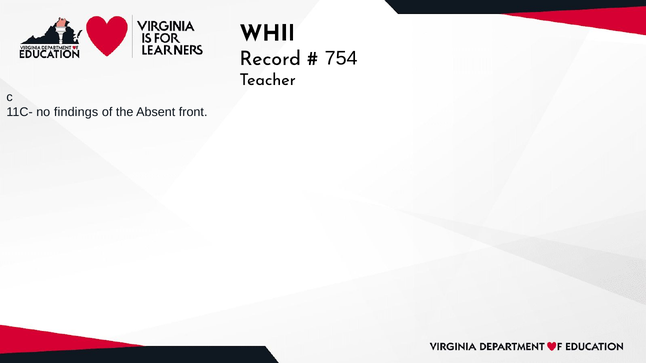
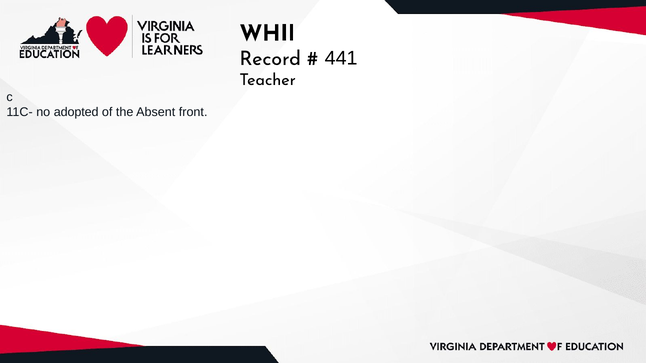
754: 754 -> 441
findings: findings -> adopted
